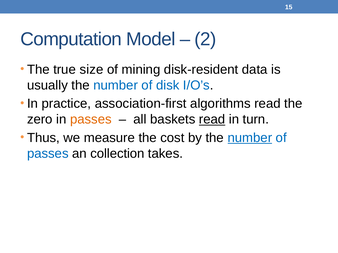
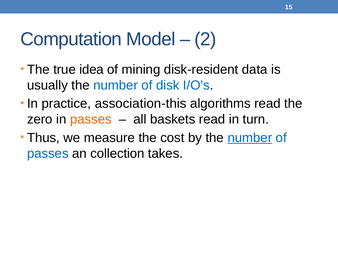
size: size -> idea
association-first: association-first -> association-this
read at (212, 120) underline: present -> none
